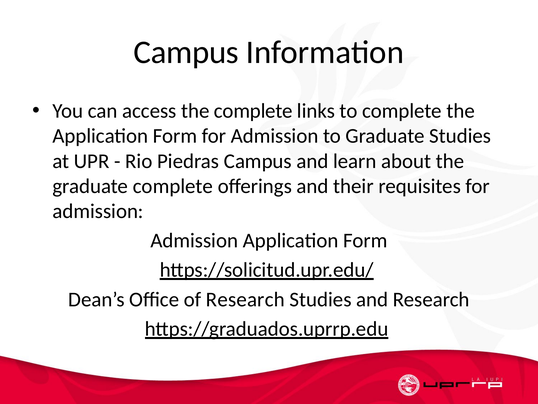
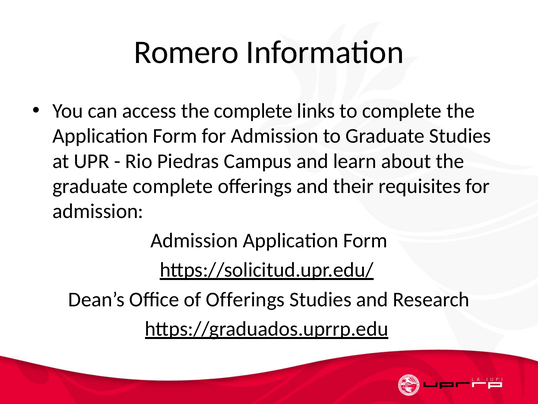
Campus at (186, 52): Campus -> Romero
of Research: Research -> Offerings
